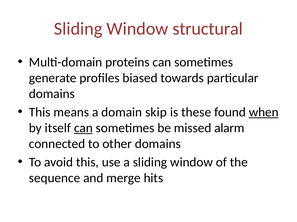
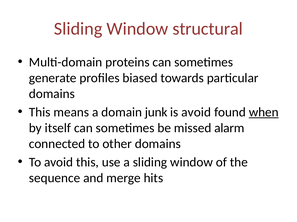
skip: skip -> junk
is these: these -> avoid
can at (83, 128) underline: present -> none
